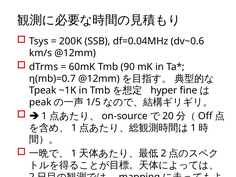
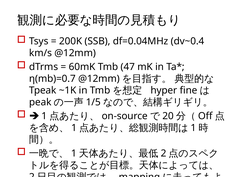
dv~0.6: dv~0.6 -> dv~0.4
90: 90 -> 47
